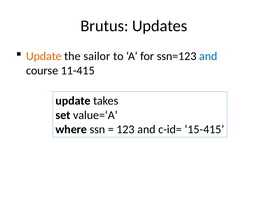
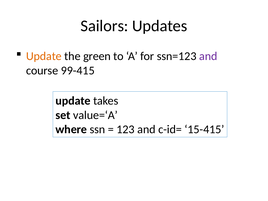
Brutus: Brutus -> Sailors
sailor: sailor -> green
and at (208, 56) colour: blue -> purple
11-415: 11-415 -> 99-415
